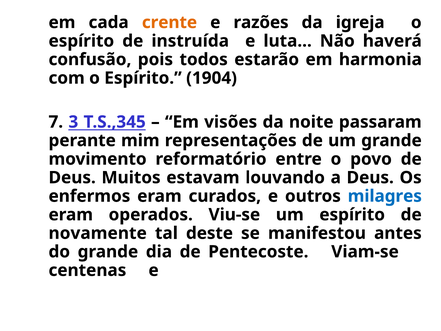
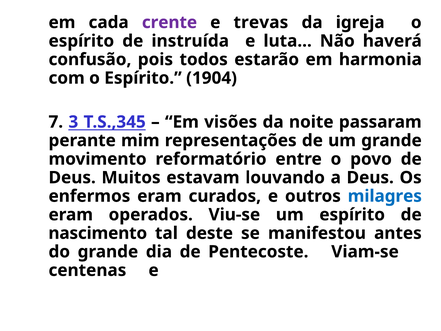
crente colour: orange -> purple
razões: razões -> trevas
novamente: novamente -> nascimento
